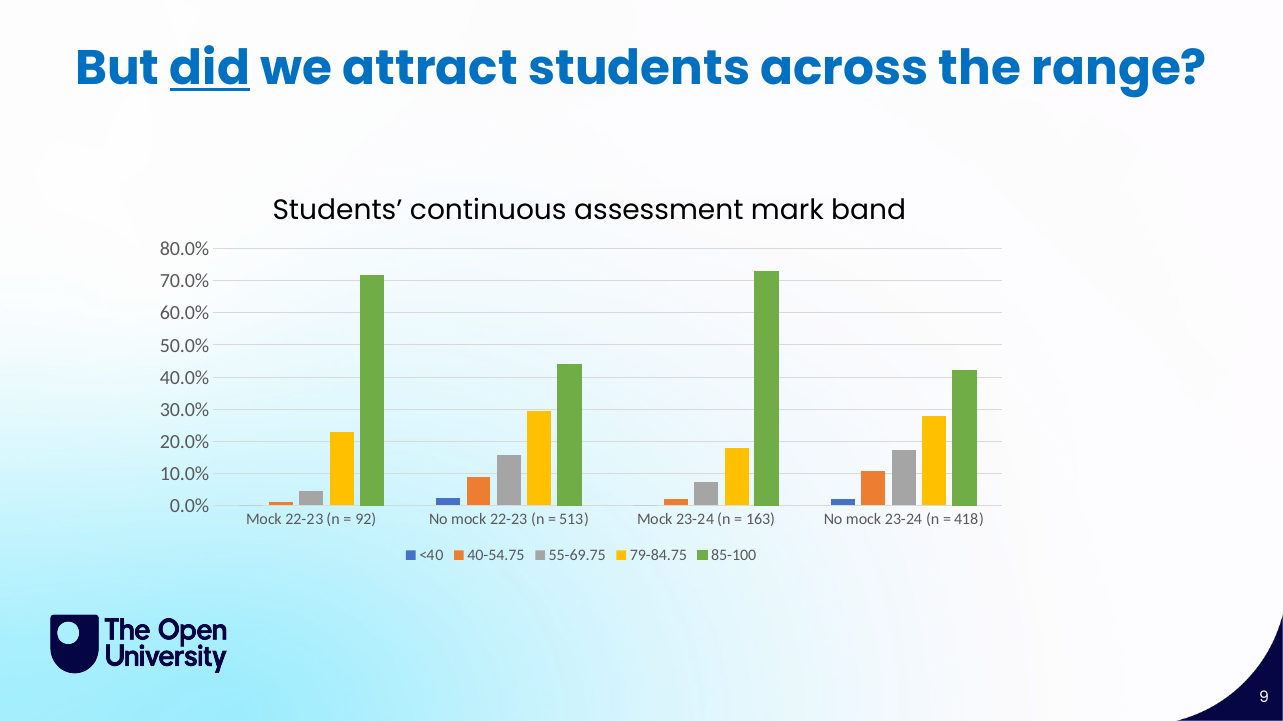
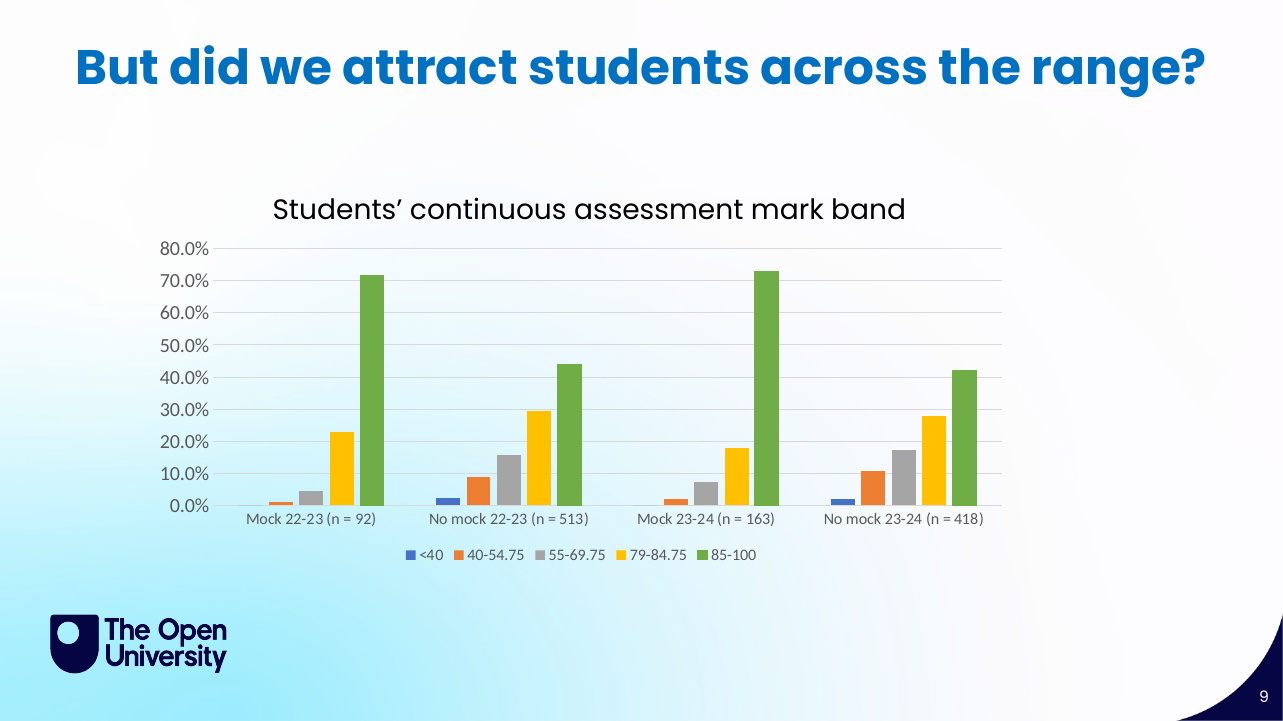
did underline: present -> none
